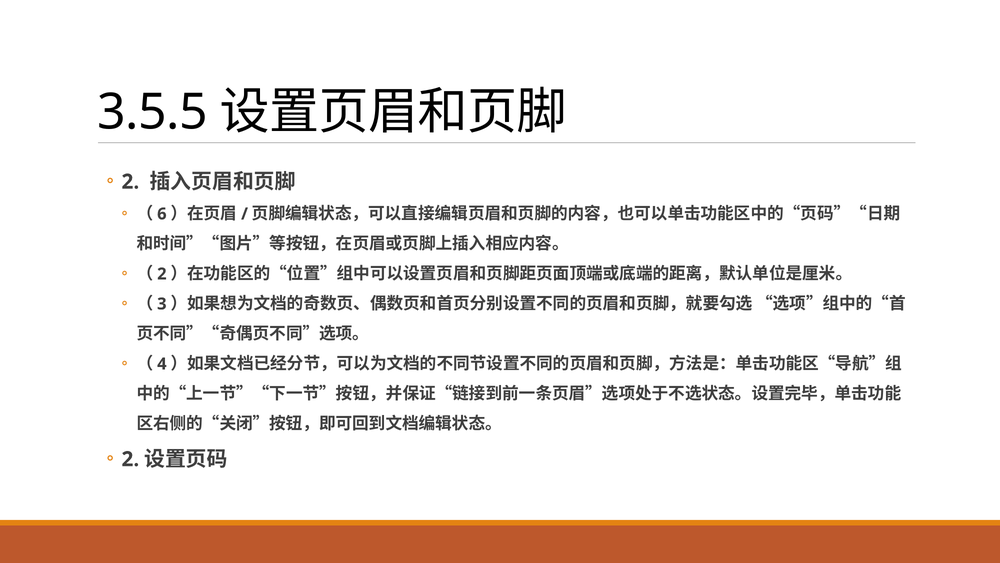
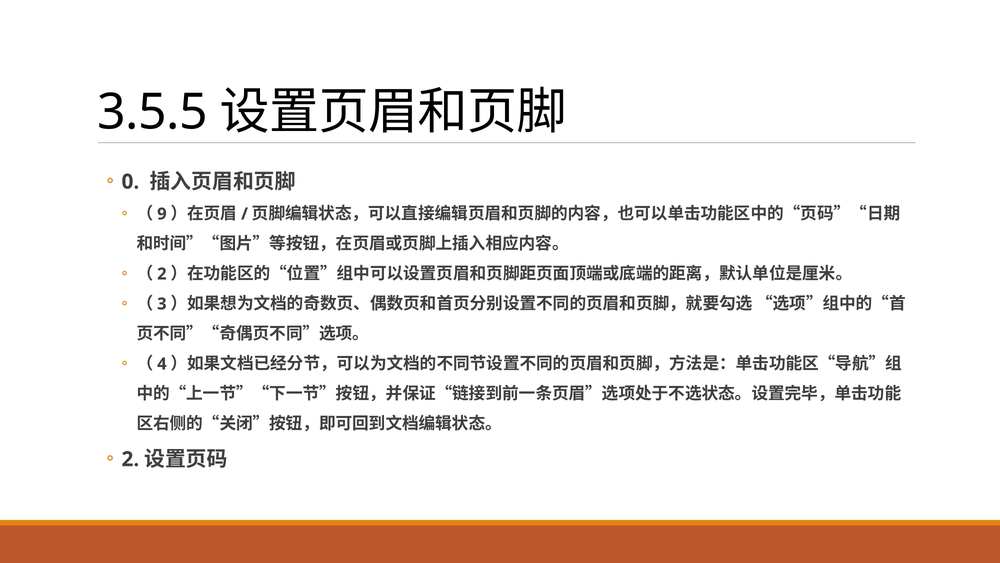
2 at (130, 182): 2 -> 0
6: 6 -> 9
